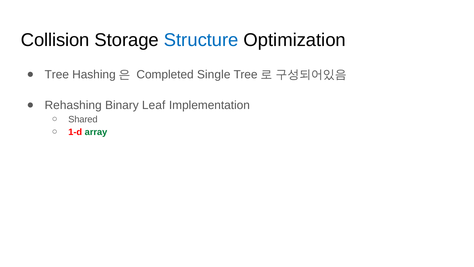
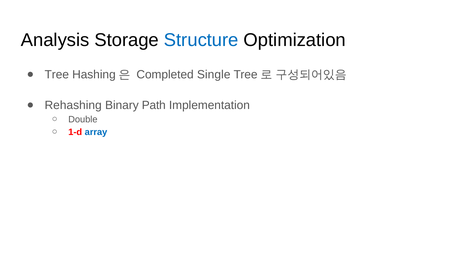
Collision: Collision -> Analysis
Leaf: Leaf -> Path
Shared: Shared -> Double
array colour: green -> blue
